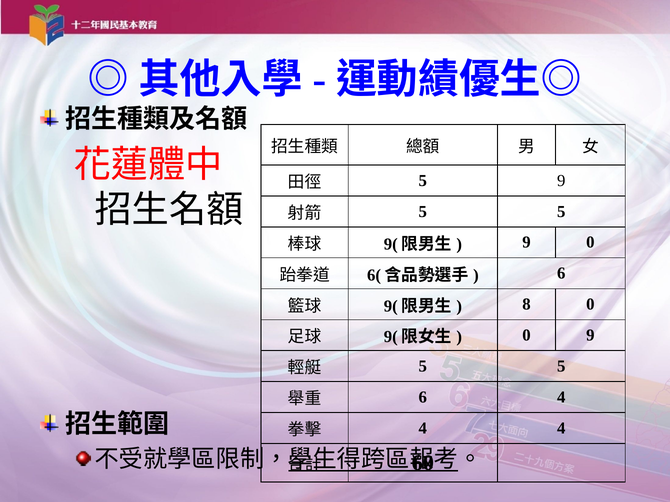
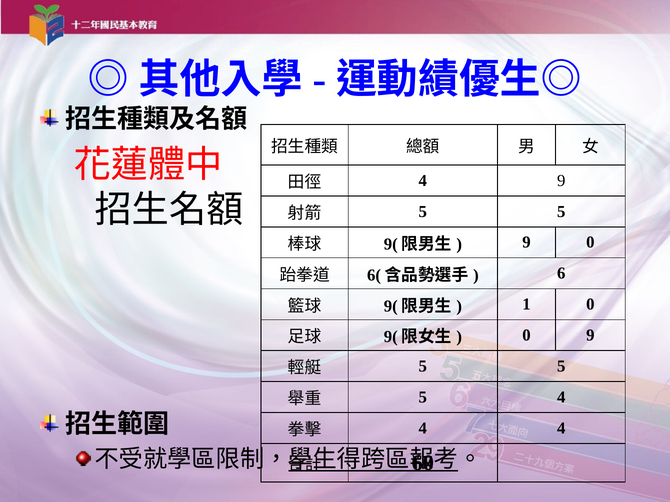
5 at (423, 181): 5 -> 4
8: 8 -> 1
6 at (423, 398): 6 -> 5
